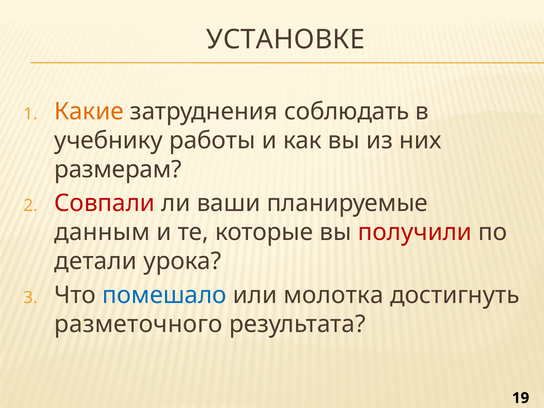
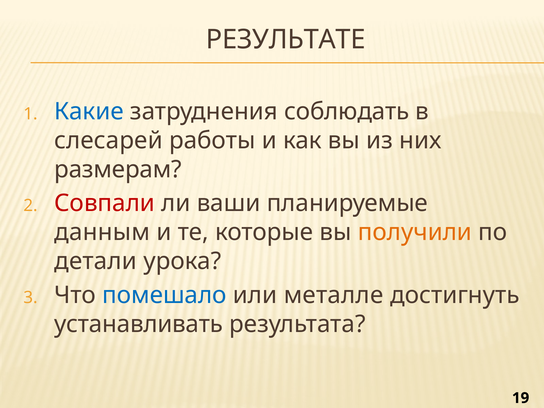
УСТАНОВКЕ: УСТАНОВКЕ -> РЕЗУЛЬТАТЕ
Какие colour: orange -> blue
учебнику: учебнику -> слесарей
получили colour: red -> orange
молотка: молотка -> металле
разметочного: разметочного -> устанавливать
